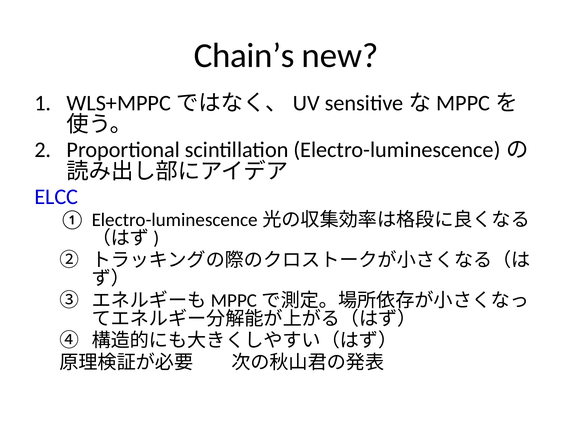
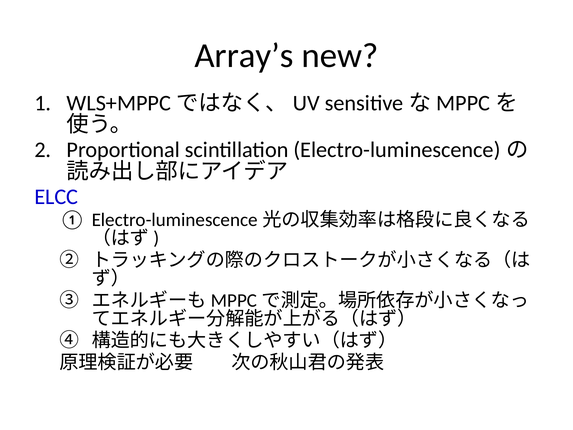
Chain’s: Chain’s -> Array’s
